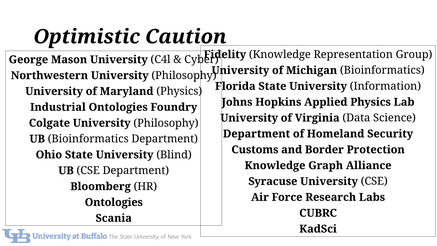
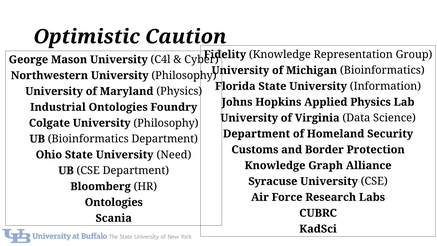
Blind: Blind -> Need
